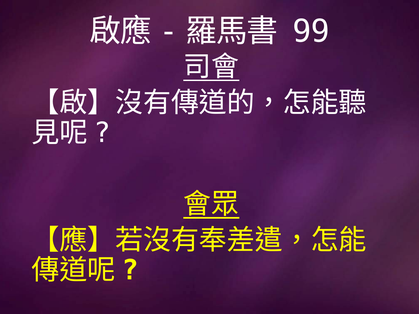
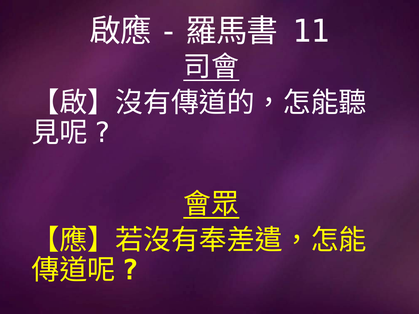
99: 99 -> 11
